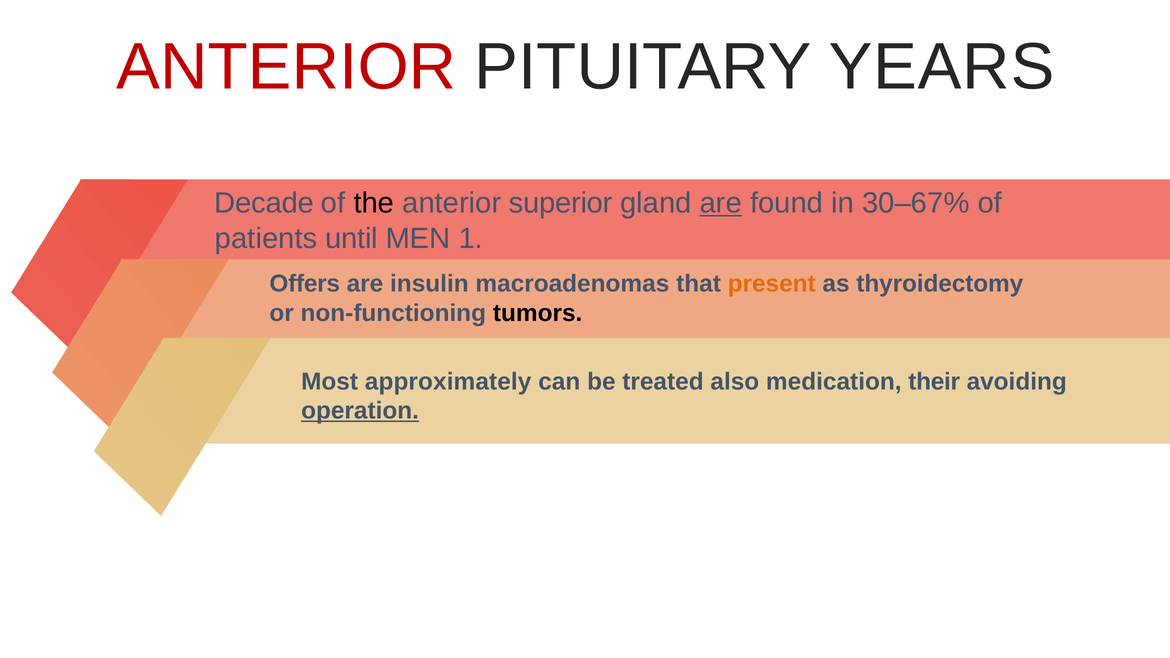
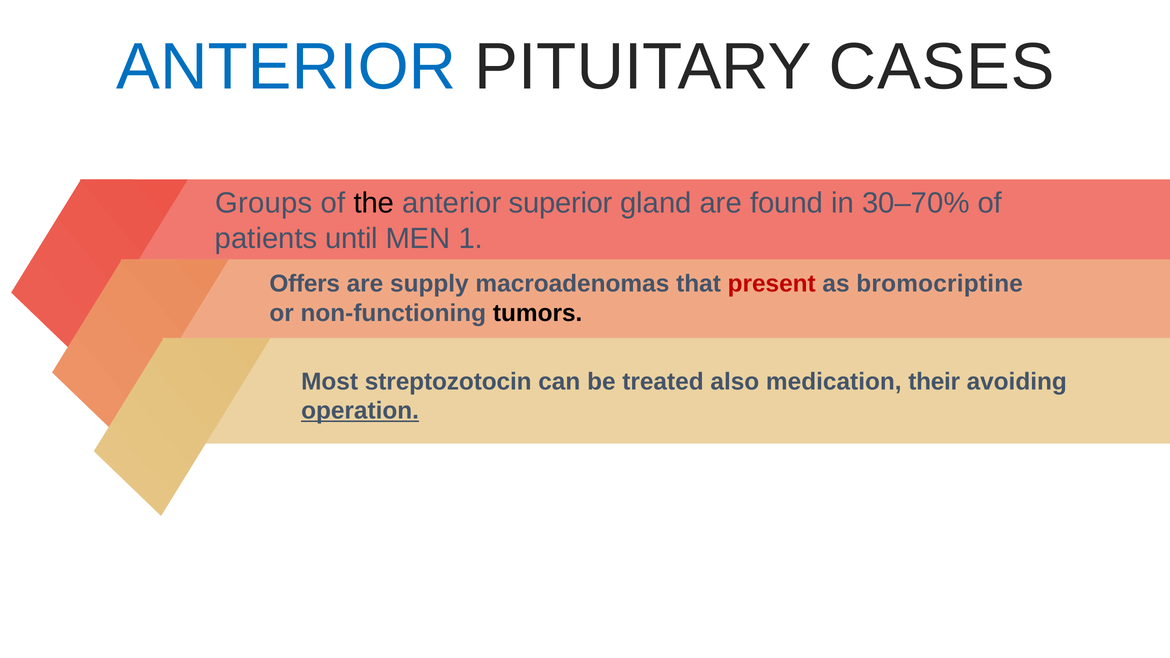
ANTERIOR at (286, 67) colour: red -> blue
YEARS: YEARS -> CASES
Decade: Decade -> Groups
are at (721, 203) underline: present -> none
30–67%: 30–67% -> 30–70%
insulin: insulin -> supply
present colour: orange -> red
thyroidectomy: thyroidectomy -> bromocriptine
approximately: approximately -> streptozotocin
